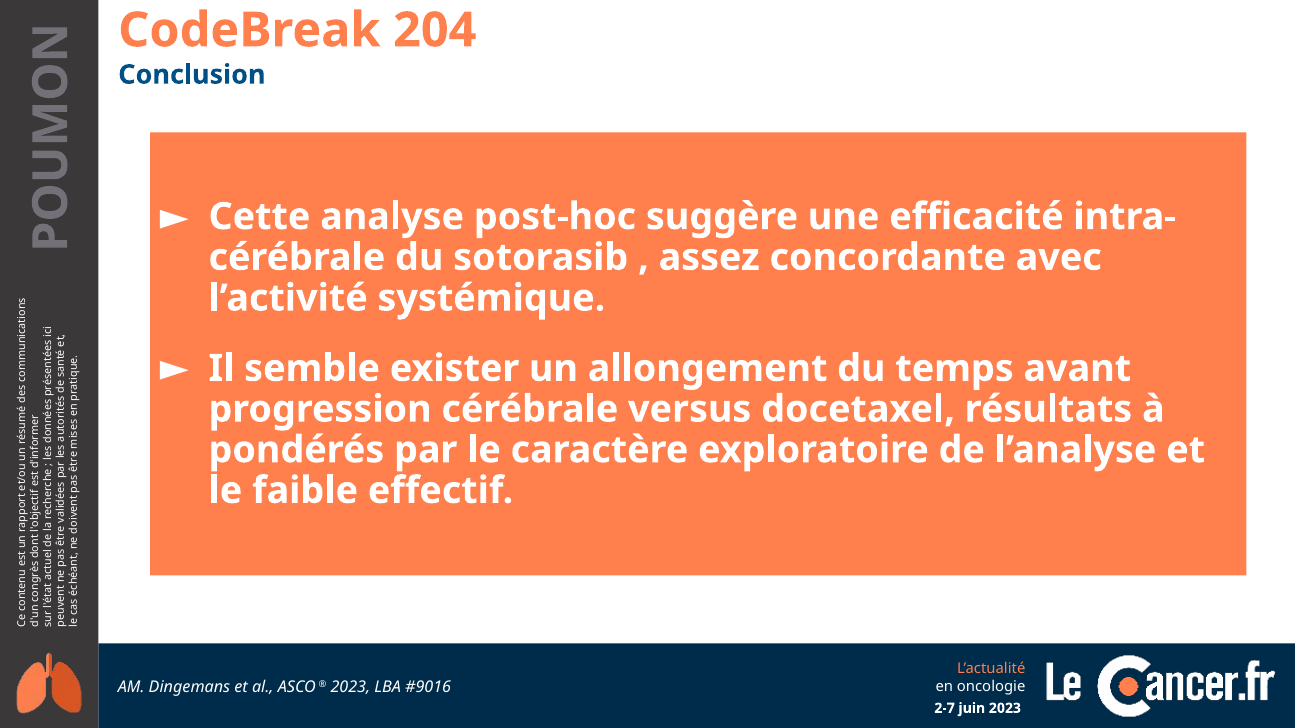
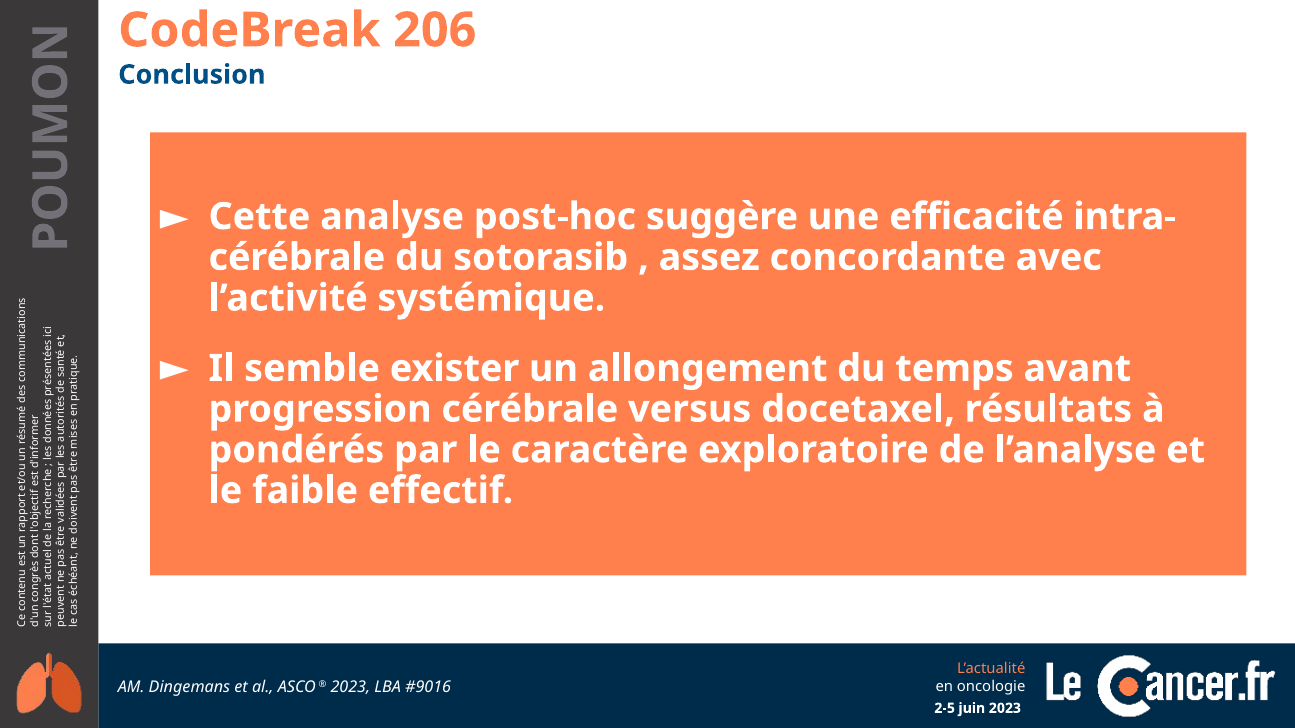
204: 204 -> 206
2-7: 2-7 -> 2-5
